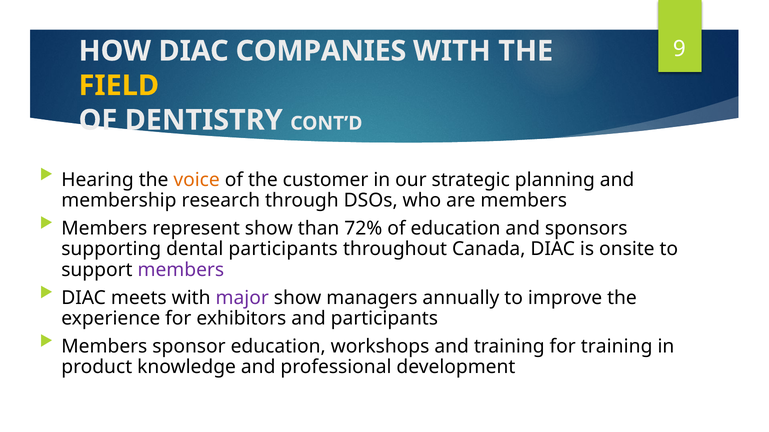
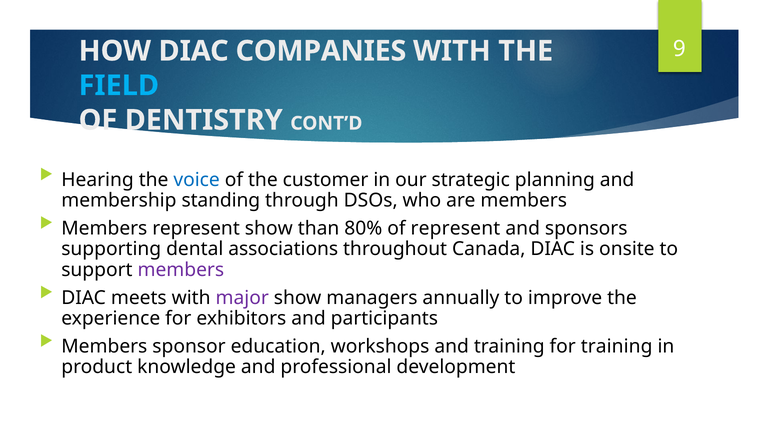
FIELD colour: yellow -> light blue
voice colour: orange -> blue
research: research -> standing
72%: 72% -> 80%
of education: education -> represent
dental participants: participants -> associations
